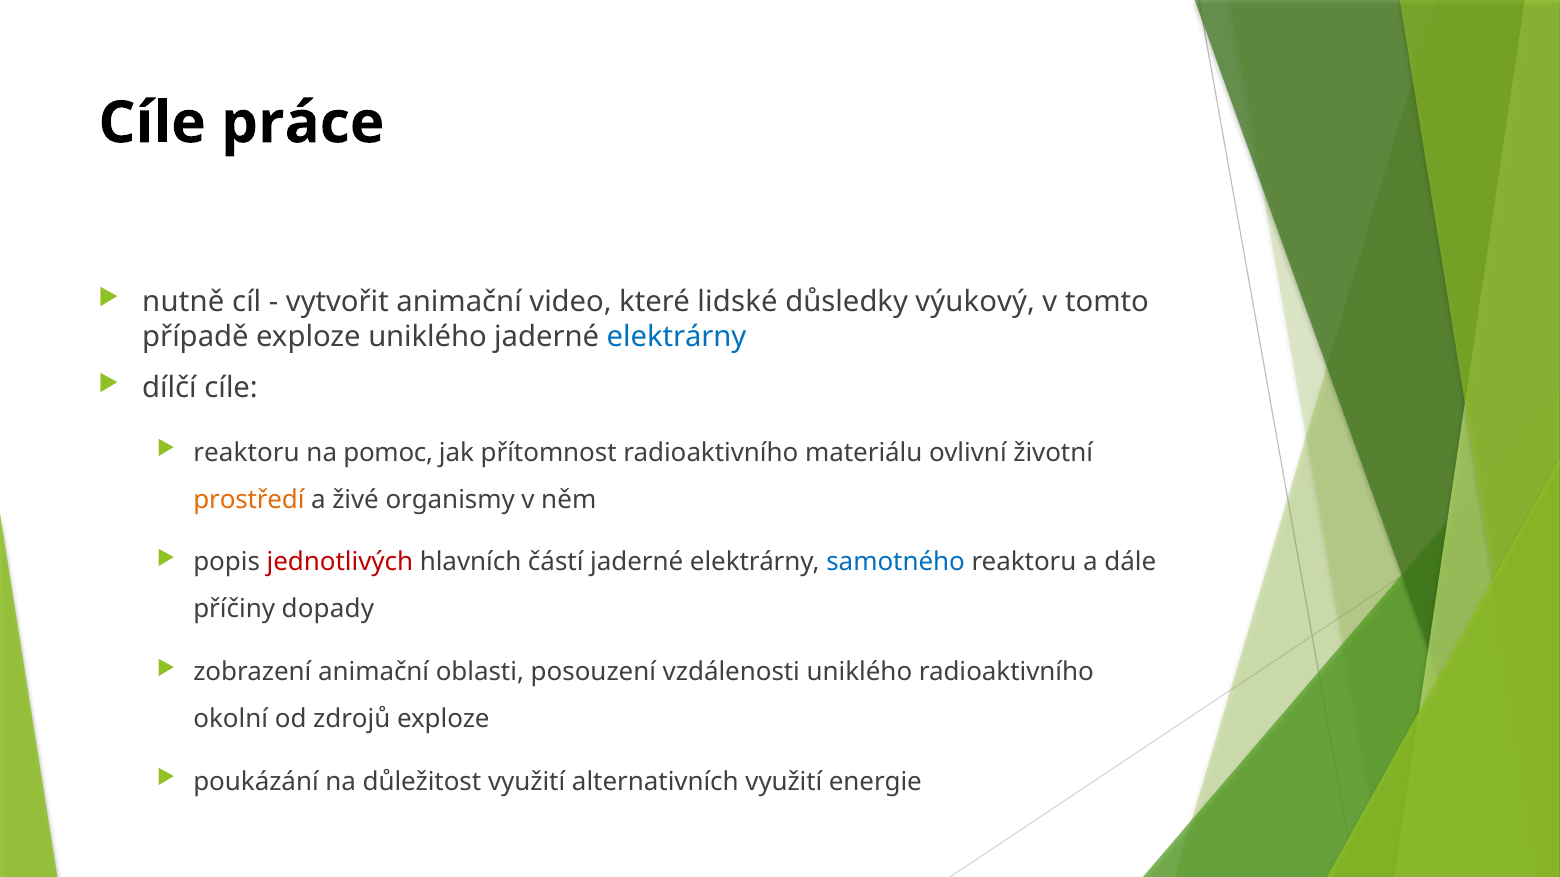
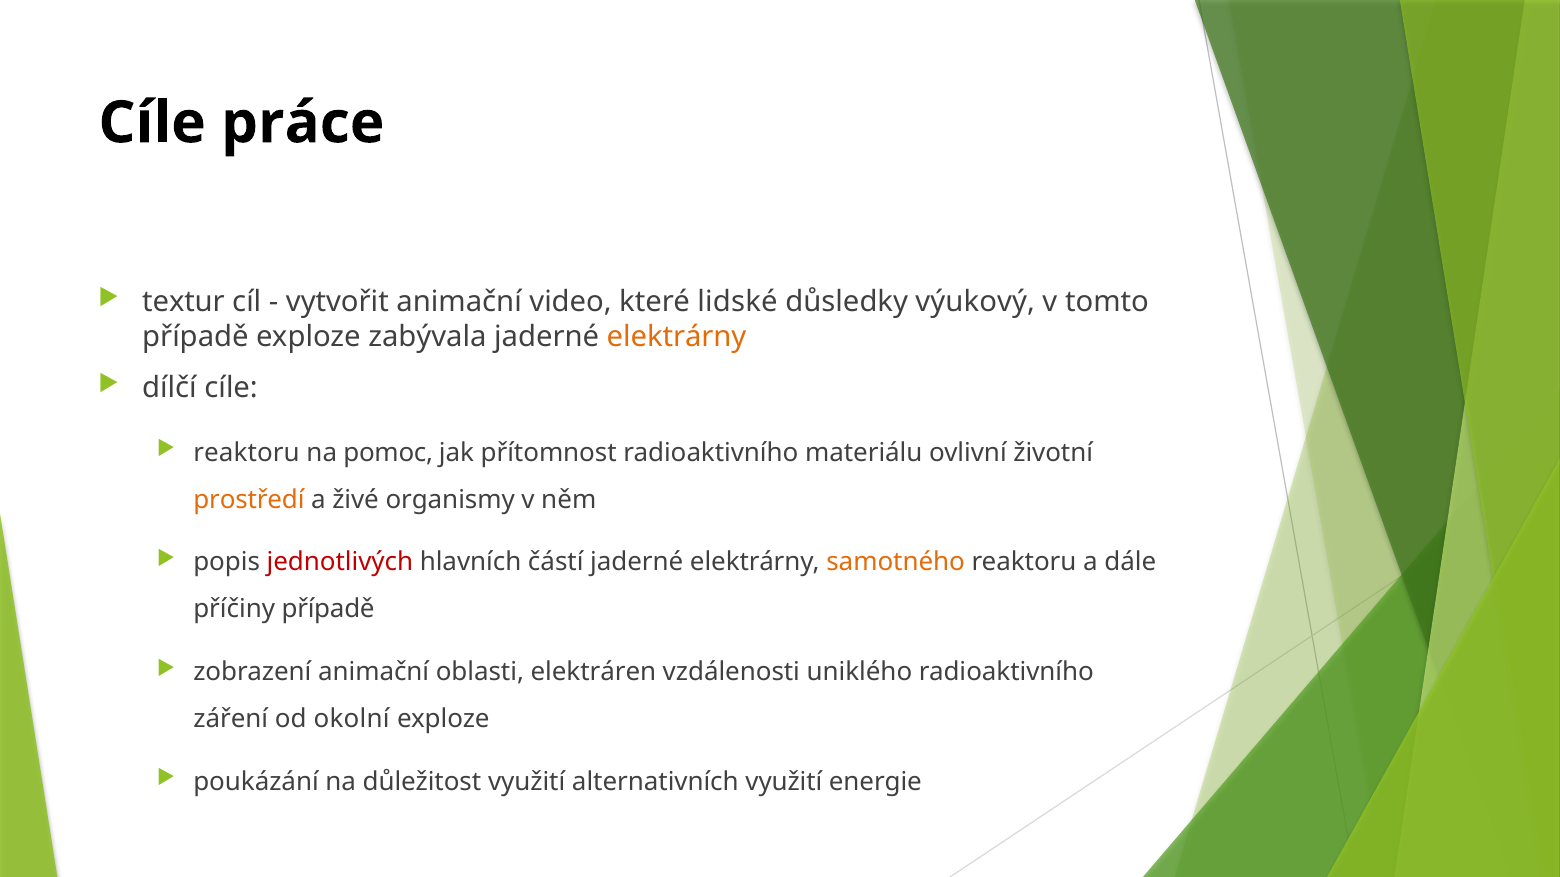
nutně: nutně -> textur
exploze uniklého: uniklého -> zabývala
elektrárny at (677, 337) colour: blue -> orange
samotného colour: blue -> orange
příčiny dopady: dopady -> případě
posouzení: posouzení -> elektráren
okolní: okolní -> záření
zdrojů: zdrojů -> okolní
